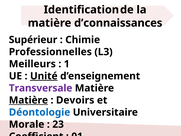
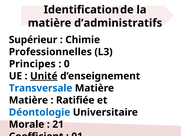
d’connaissances: d’connaissances -> d’administratifs
Meilleurs: Meilleurs -> Principes
1: 1 -> 0
Transversale colour: purple -> blue
Matière at (28, 100) underline: present -> none
Devoirs: Devoirs -> Ratifiée
23: 23 -> 21
